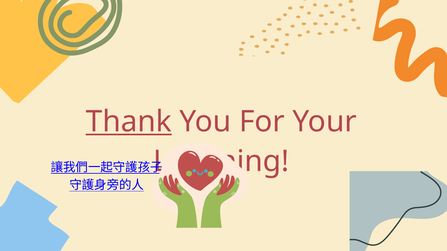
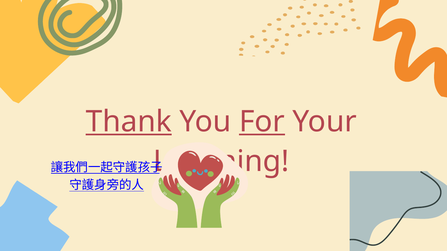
For underline: none -> present
